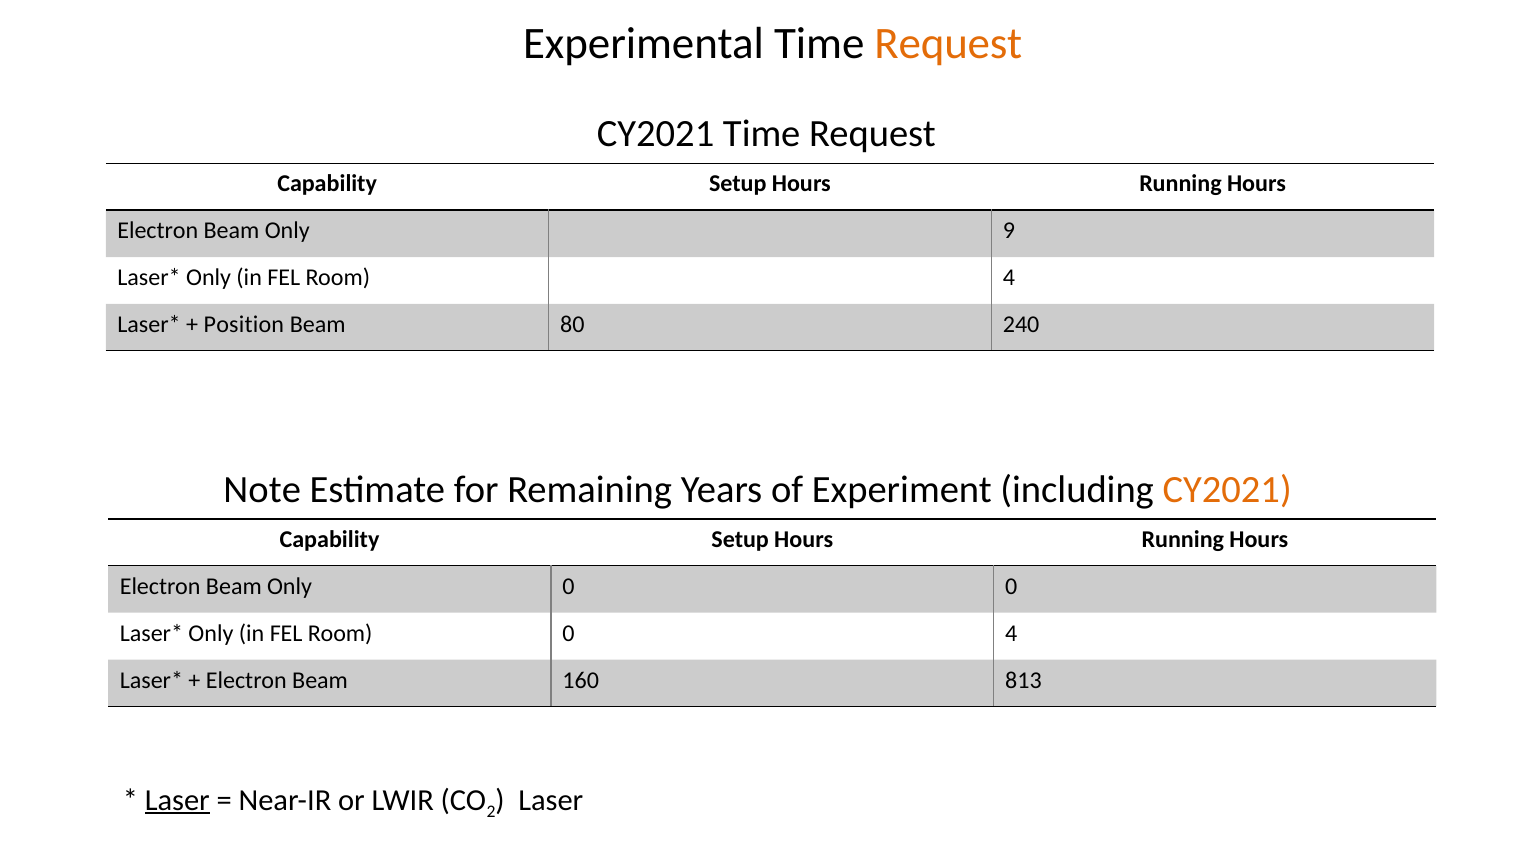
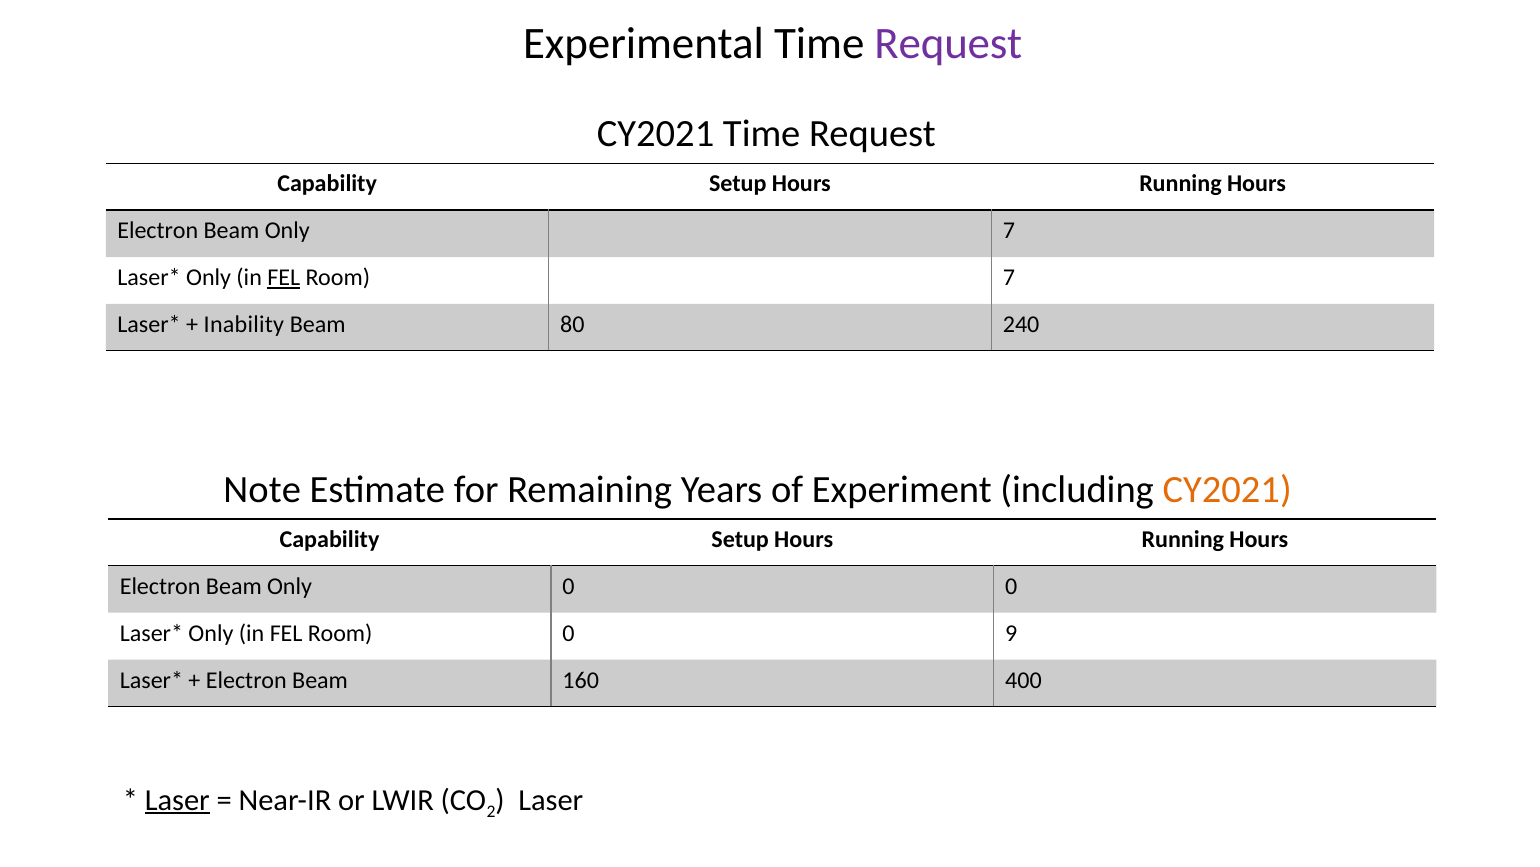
Request at (948, 43) colour: orange -> purple
Only 9: 9 -> 7
FEL at (284, 278) underline: none -> present
Room 4: 4 -> 7
Position: Position -> Inability
0 4: 4 -> 9
813: 813 -> 400
